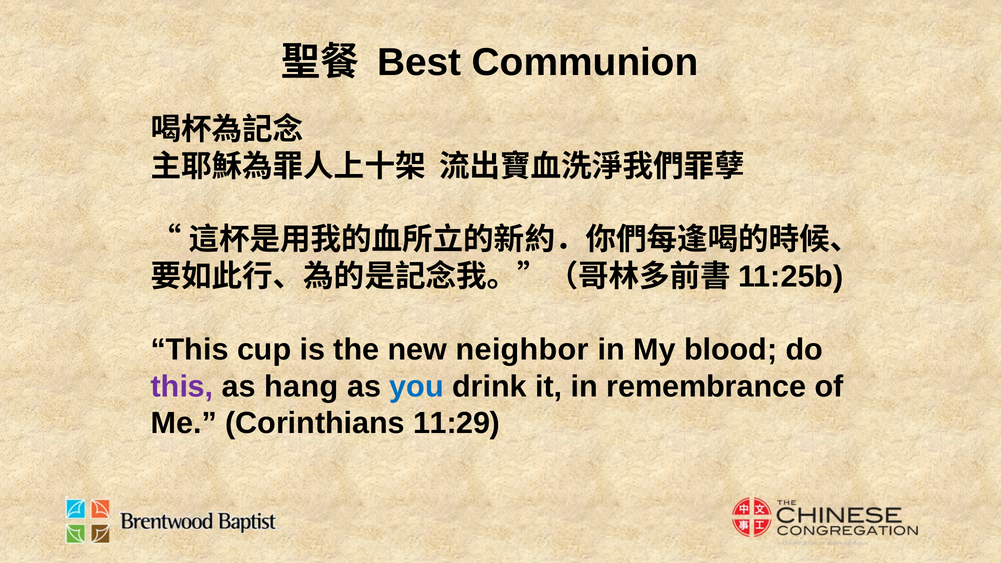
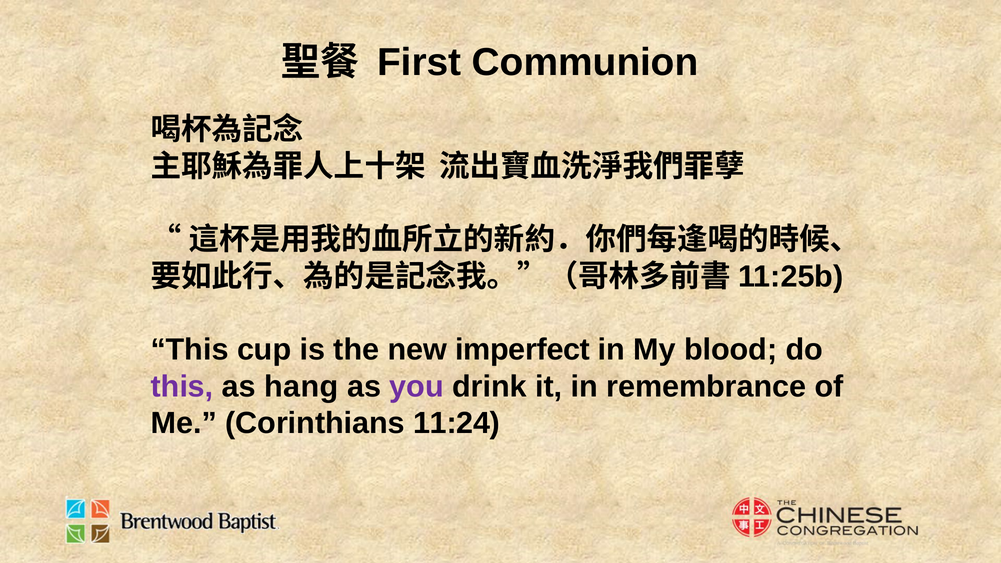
Best: Best -> First
neighbor: neighbor -> imperfect
you colour: blue -> purple
11:29: 11:29 -> 11:24
